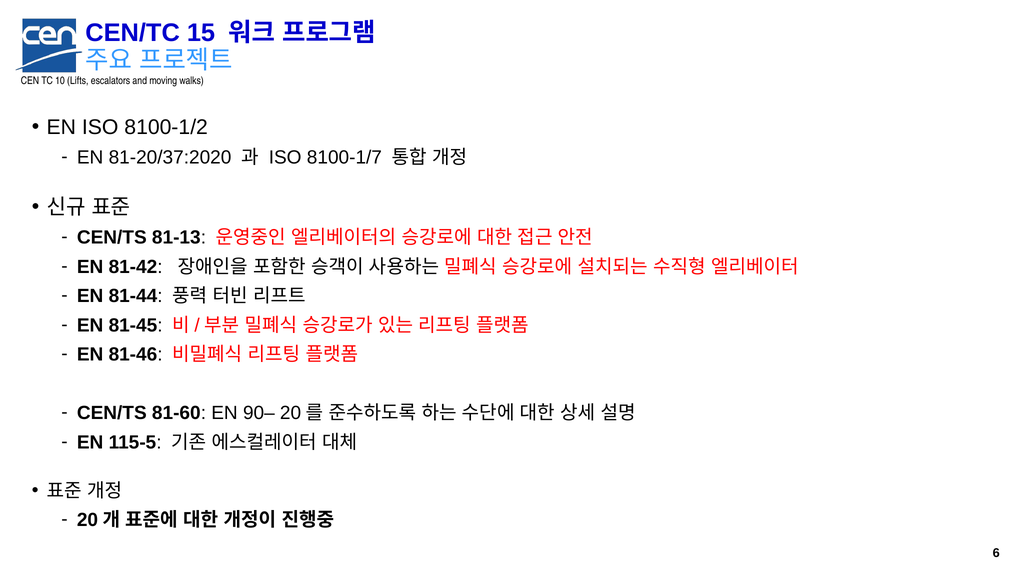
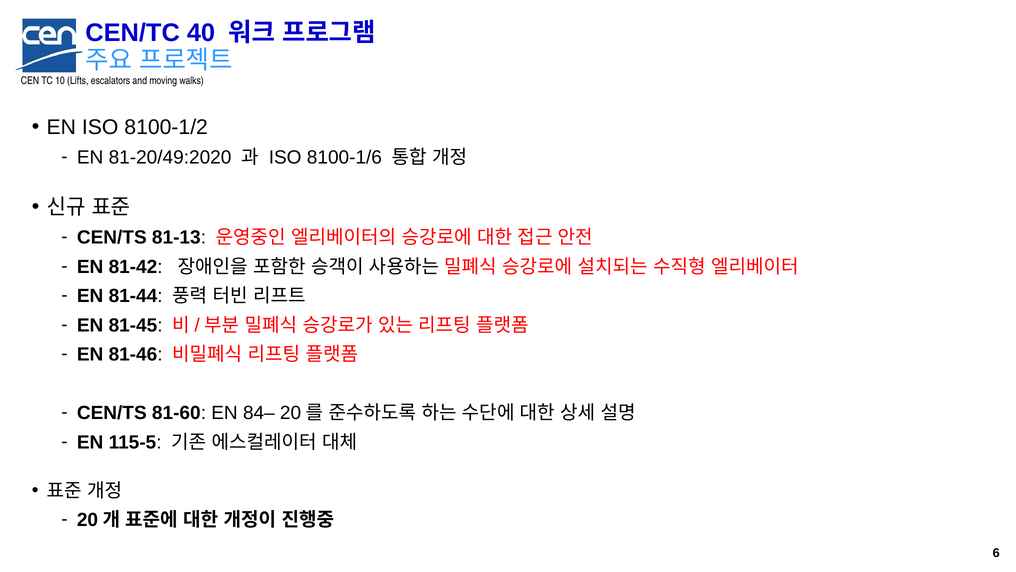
15: 15 -> 40
81-20/37:2020: 81-20/37:2020 -> 81-20/49:2020
8100-1/7: 8100-1/7 -> 8100-1/6
90–: 90– -> 84–
